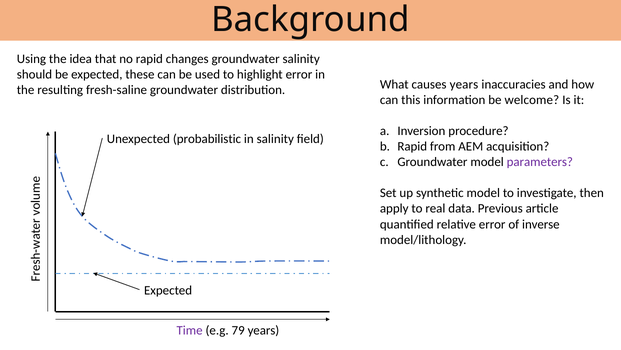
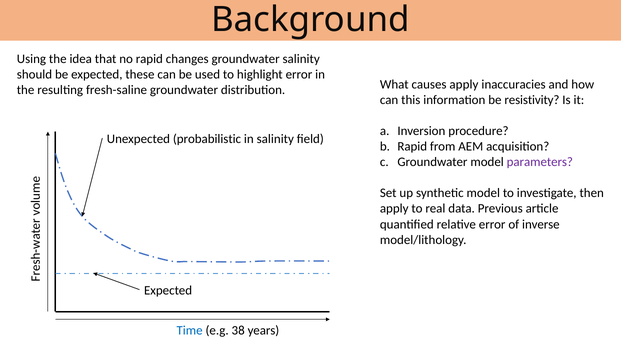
causes years: years -> apply
welcome: welcome -> resistivity
Time colour: purple -> blue
79: 79 -> 38
